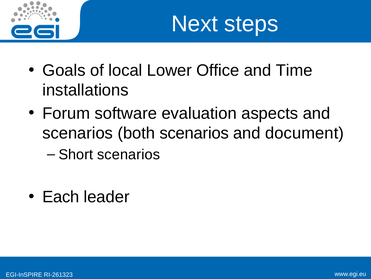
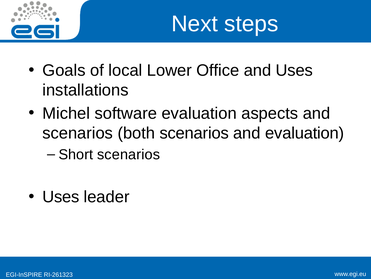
and Time: Time -> Uses
Forum: Forum -> Michel
and document: document -> evaluation
Each at (61, 196): Each -> Uses
